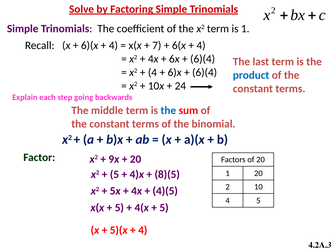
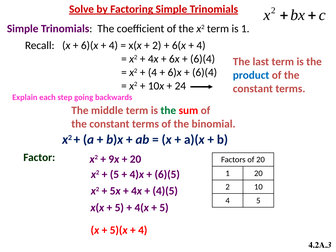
7 at (157, 46): 7 -> 2
the at (168, 110) colour: blue -> green
8)(5: 8)(5 -> 6)(5
